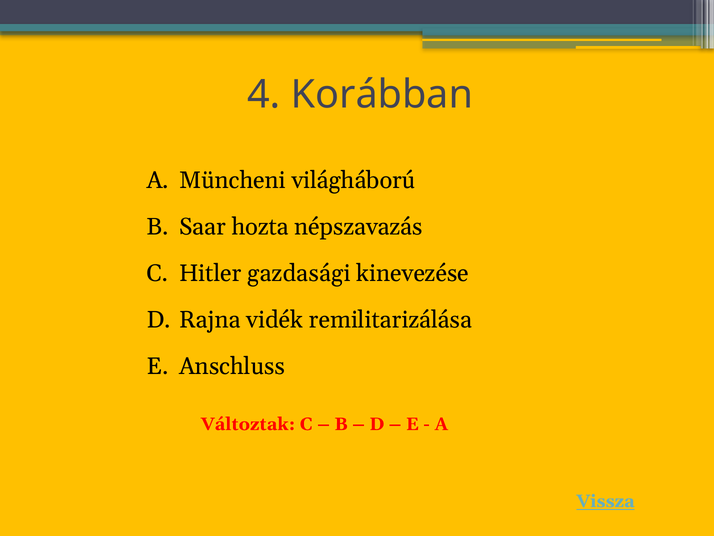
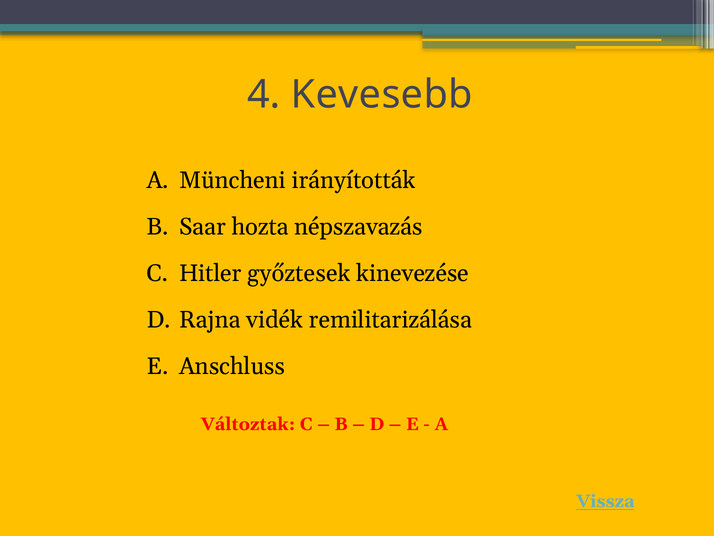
Korábban: Korábban -> Kevesebb
világháború: világháború -> irányították
gazdasági: gazdasági -> győztesek
